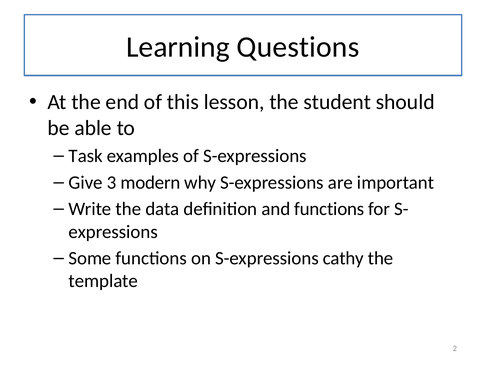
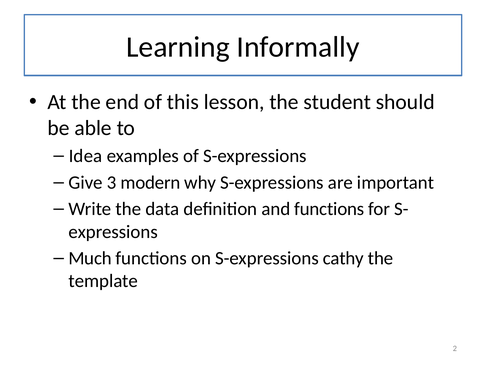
Questions: Questions -> Informally
Task: Task -> Idea
Some: Some -> Much
